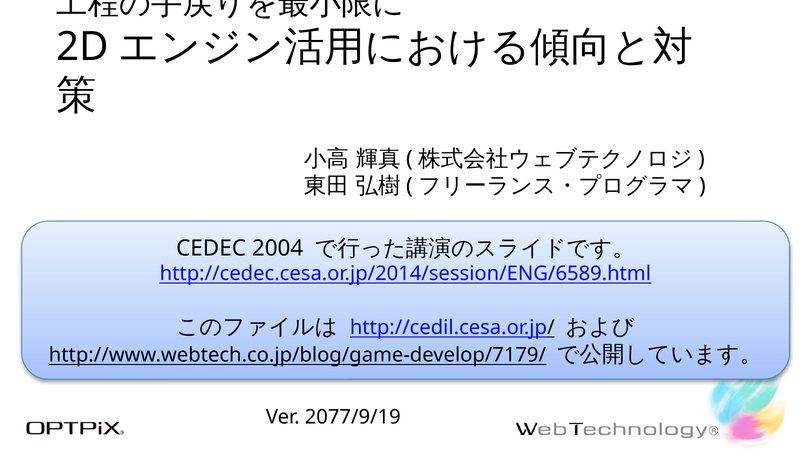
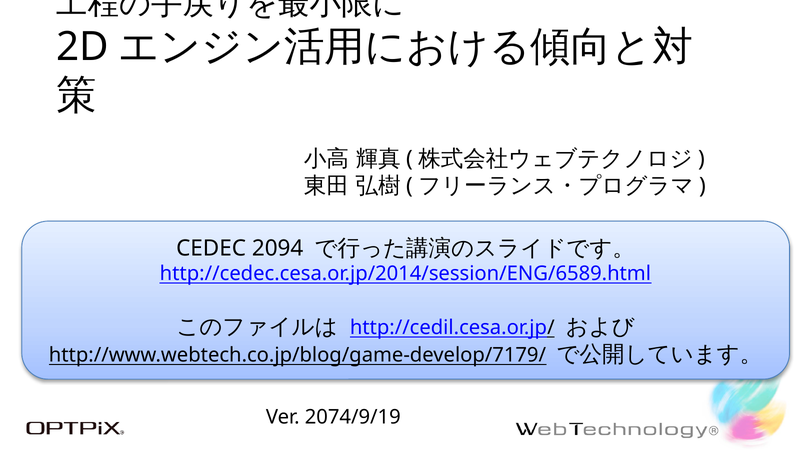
2004: 2004 -> 2094
2077/9/19: 2077/9/19 -> 2074/9/19
